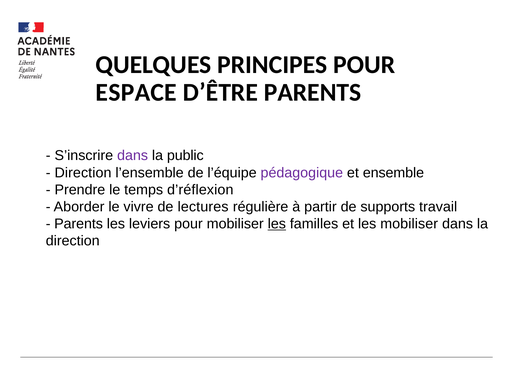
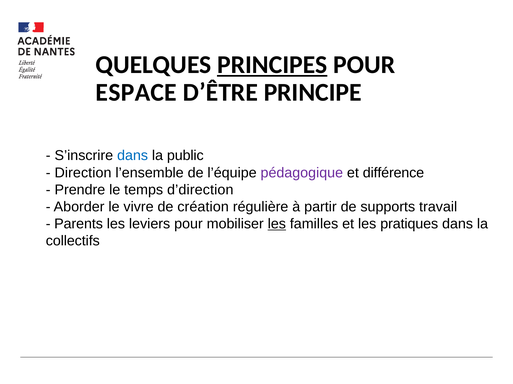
PRINCIPES underline: none -> present
D’ÊTRE PARENTS: PARENTS -> PRINCIPE
dans at (133, 156) colour: purple -> blue
ensemble: ensemble -> différence
d’réflexion: d’réflexion -> d’direction
lectures: lectures -> création
les mobiliser: mobiliser -> pratiques
direction at (73, 241): direction -> collectifs
